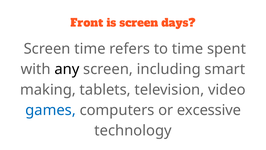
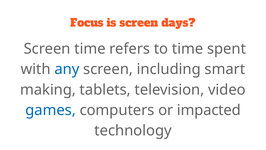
Front: Front -> Focus
any colour: black -> blue
excessive: excessive -> impacted
